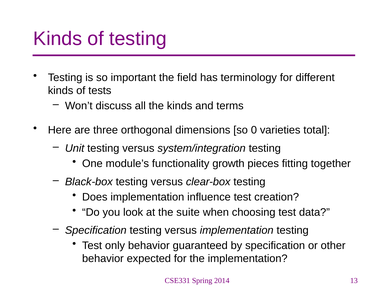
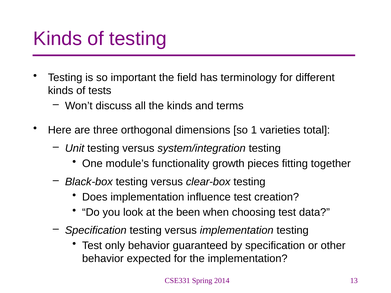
0: 0 -> 1
suite: suite -> been
